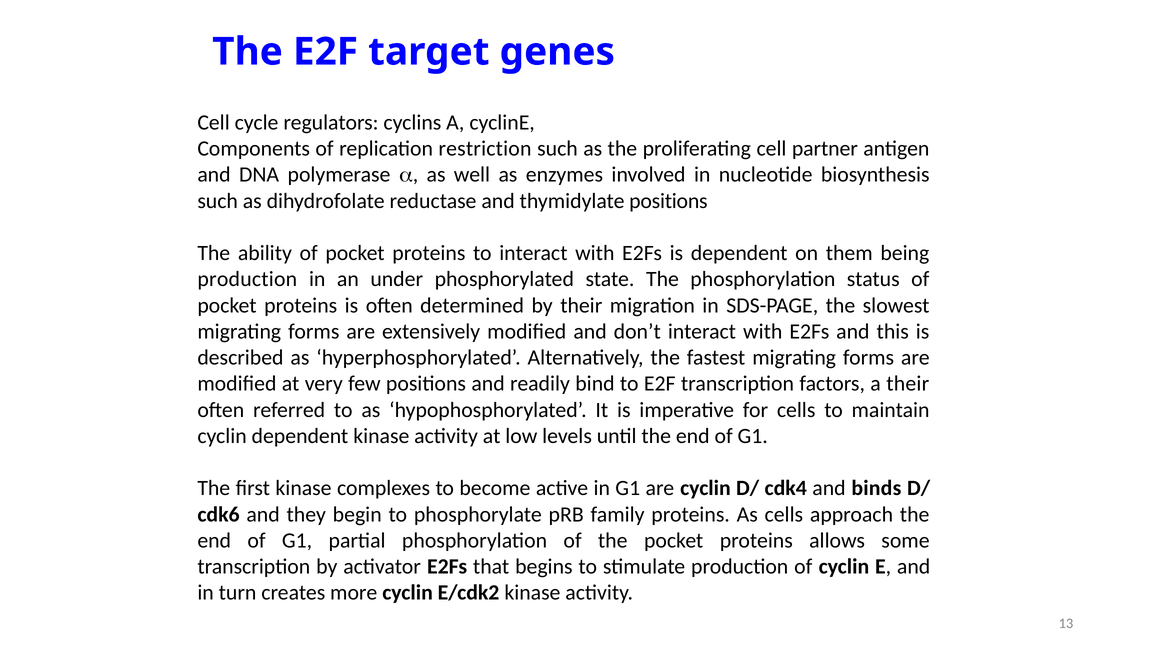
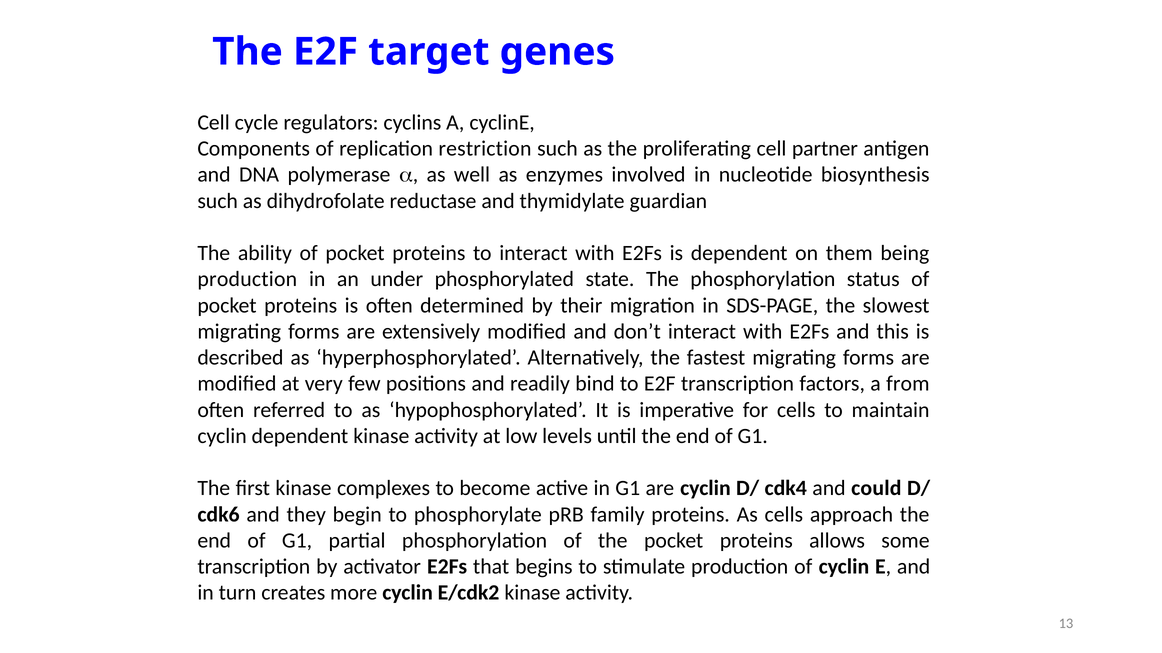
thymidylate positions: positions -> guardian
a their: their -> from
binds: binds -> could
